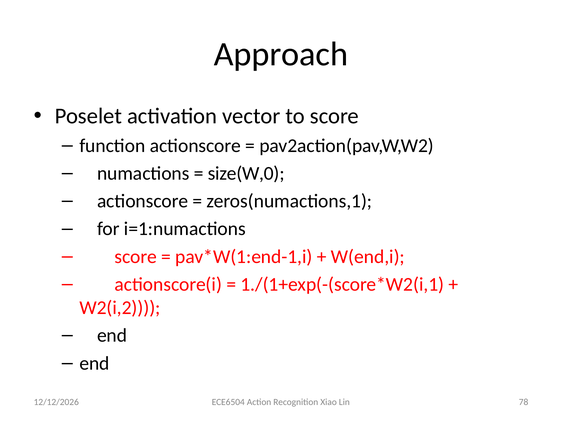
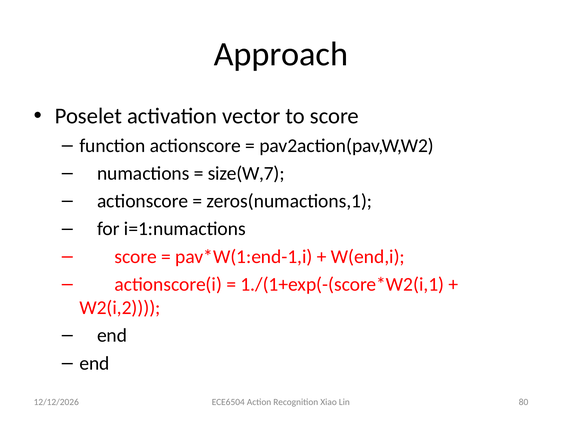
size(W,0: size(W,0 -> size(W,7
78: 78 -> 80
